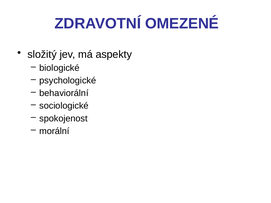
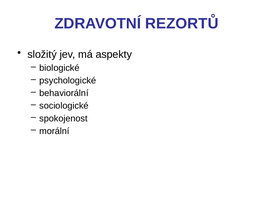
OMEZENÉ: OMEZENÉ -> REZORTŮ
